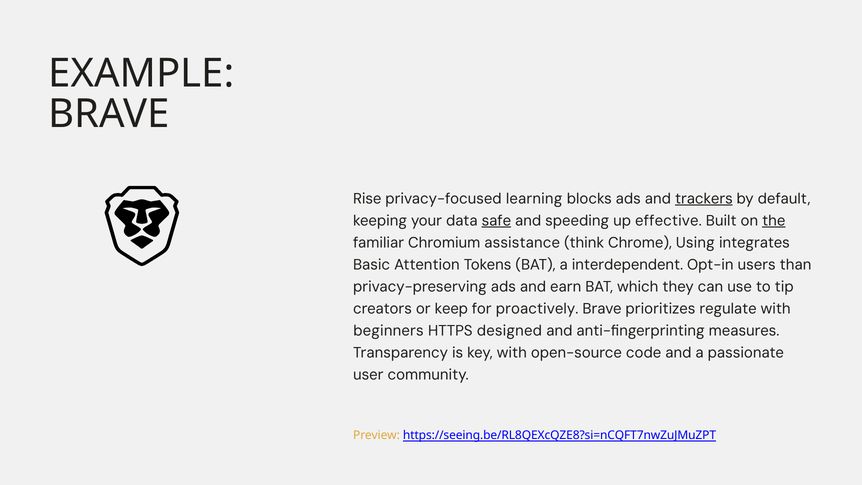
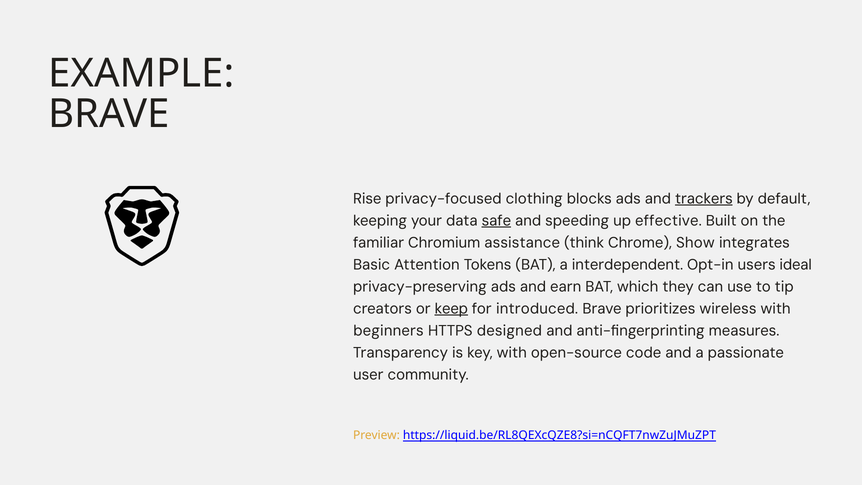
learning: learning -> clothing
the underline: present -> none
Using: Using -> Show
than: than -> ideal
keep underline: none -> present
proactively: proactively -> introduced
regulate: regulate -> wireless
https://seeing.be/RL8QEXcQZE8?si=nCQFT7nwZuJMuZPT: https://seeing.be/RL8QEXcQZE8?si=nCQFT7nwZuJMuZPT -> https://liquid.be/RL8QEXcQZE8?si=nCQFT7nwZuJMuZPT
